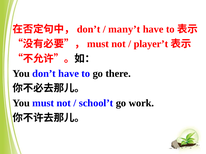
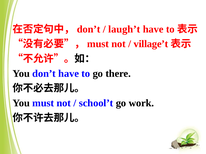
many’t: many’t -> laugh’t
player’t: player’t -> village’t
